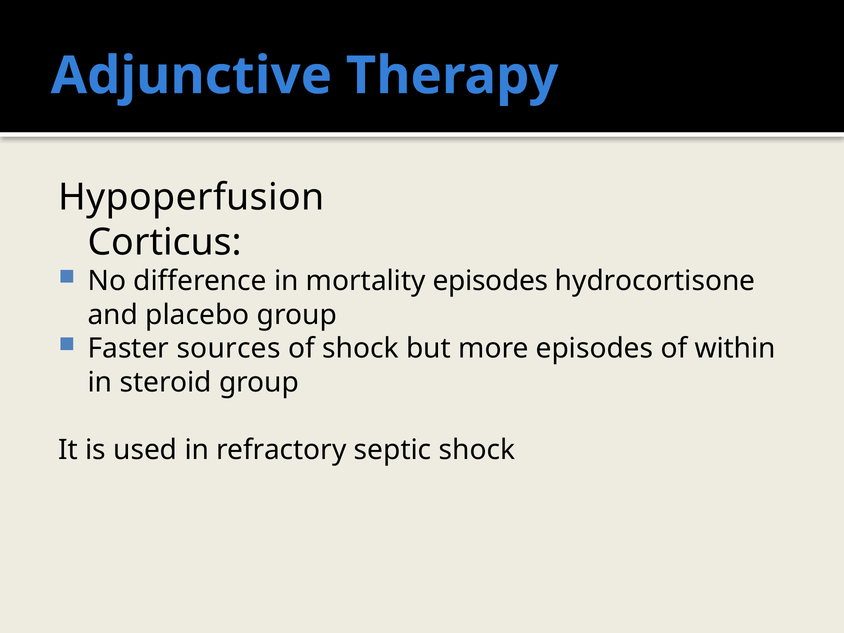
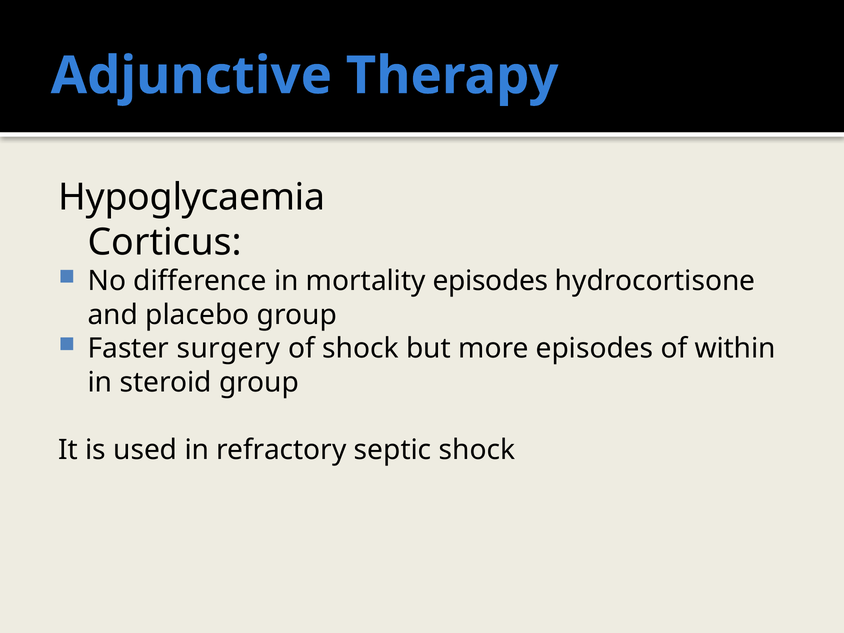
Hypoperfusion: Hypoperfusion -> Hypoglycaemia
sources: sources -> surgery
